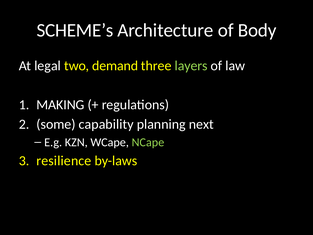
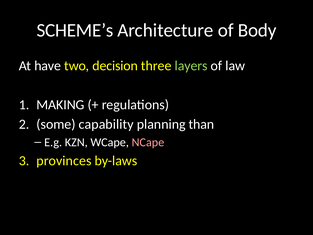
legal: legal -> have
demand: demand -> decision
next: next -> than
NCape colour: light green -> pink
resilience: resilience -> provinces
